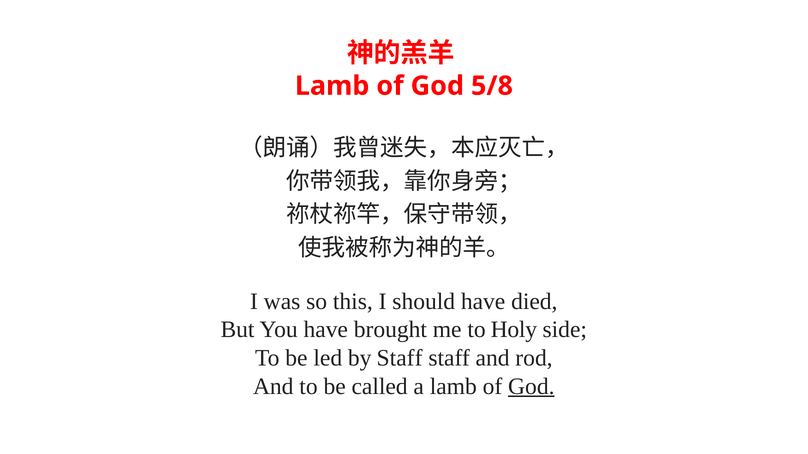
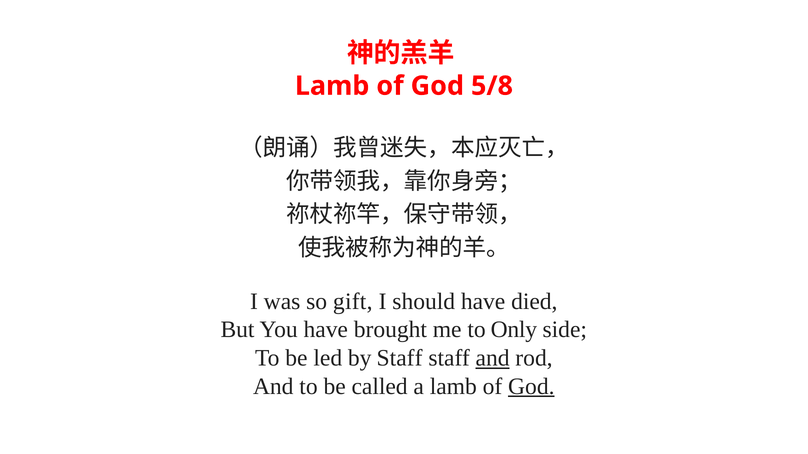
this: this -> gift
Holy: Holy -> Only
and at (493, 358) underline: none -> present
